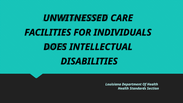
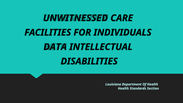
DOES: DOES -> DATA
